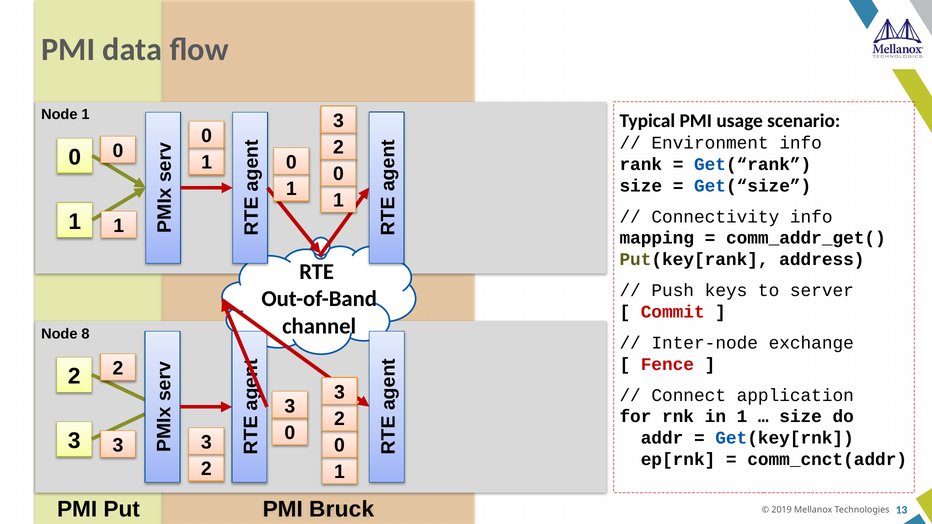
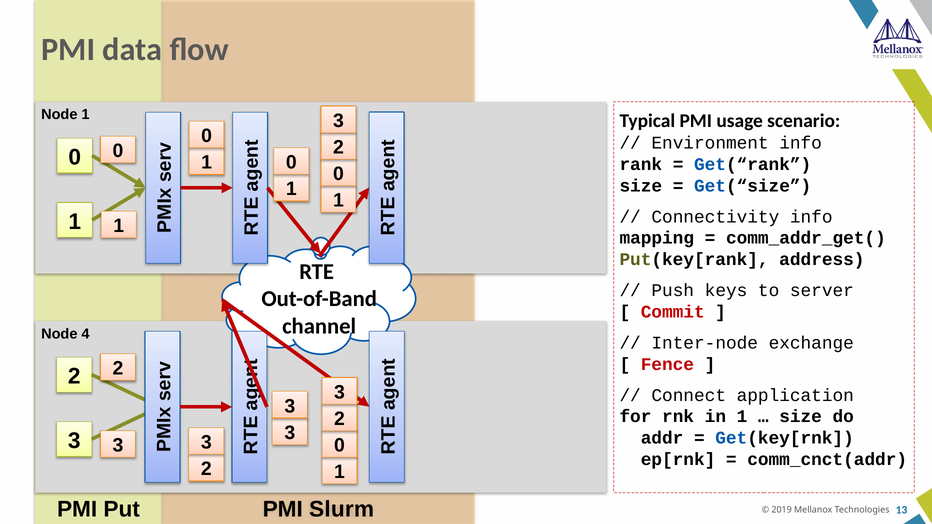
8: 8 -> 4
0 at (290, 433): 0 -> 3
Bruck: Bruck -> Slurm
